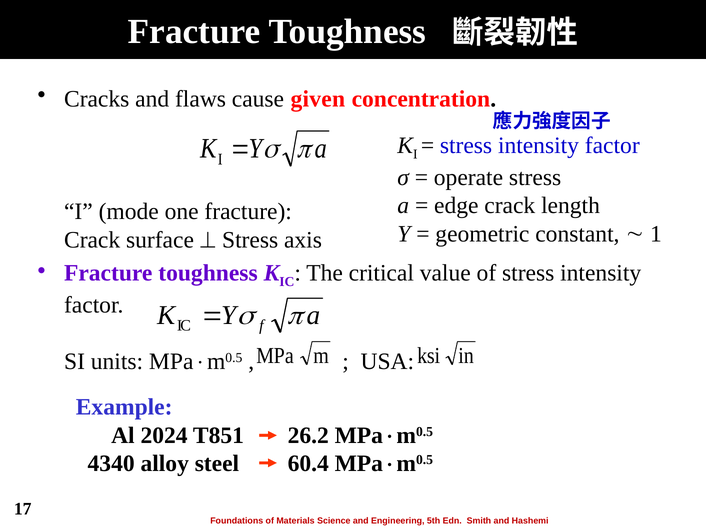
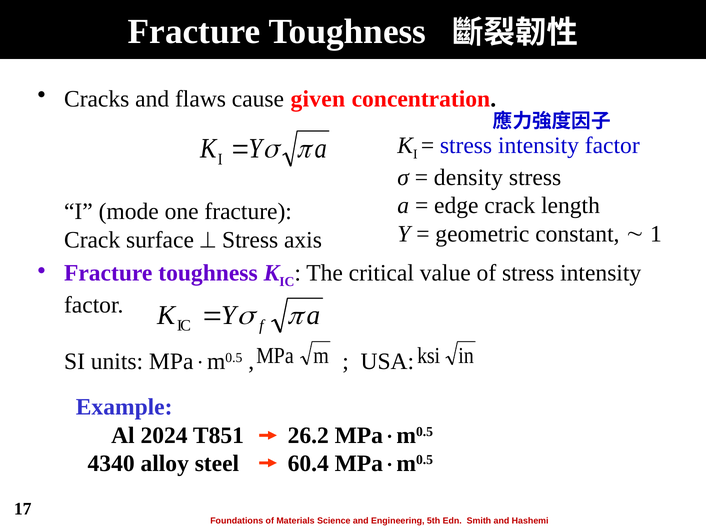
operate: operate -> density
